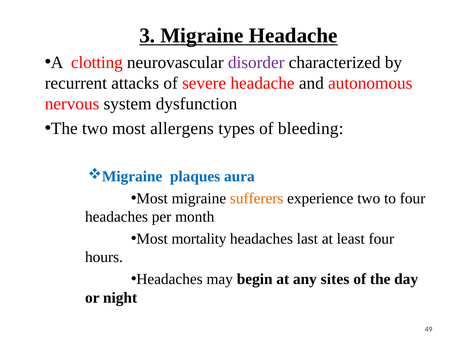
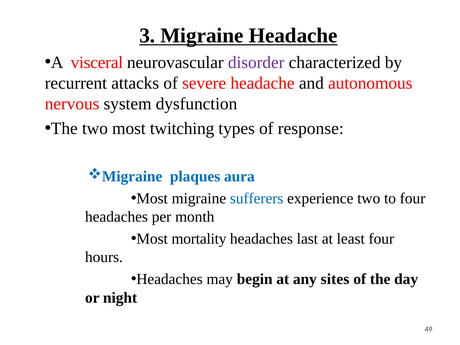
clotting: clotting -> visceral
allergens: allergens -> twitching
bleeding: bleeding -> response
sufferers colour: orange -> blue
